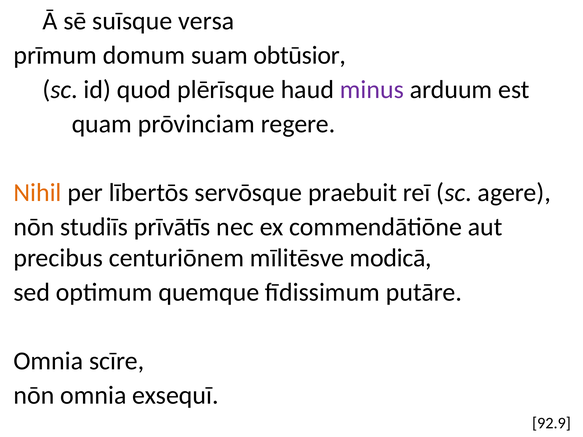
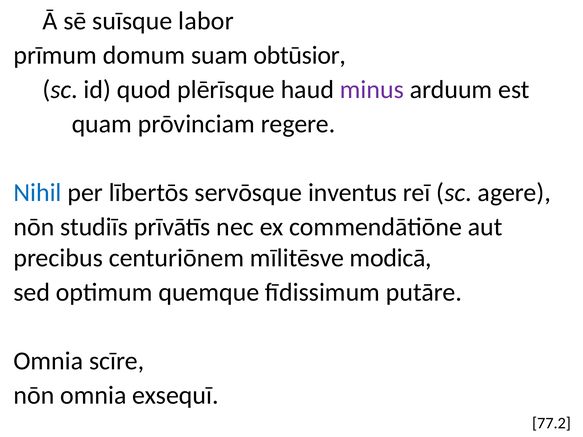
versa: versa -> labor
Nihil colour: orange -> blue
praebuit: praebuit -> inventus
92.9: 92.9 -> 77.2
